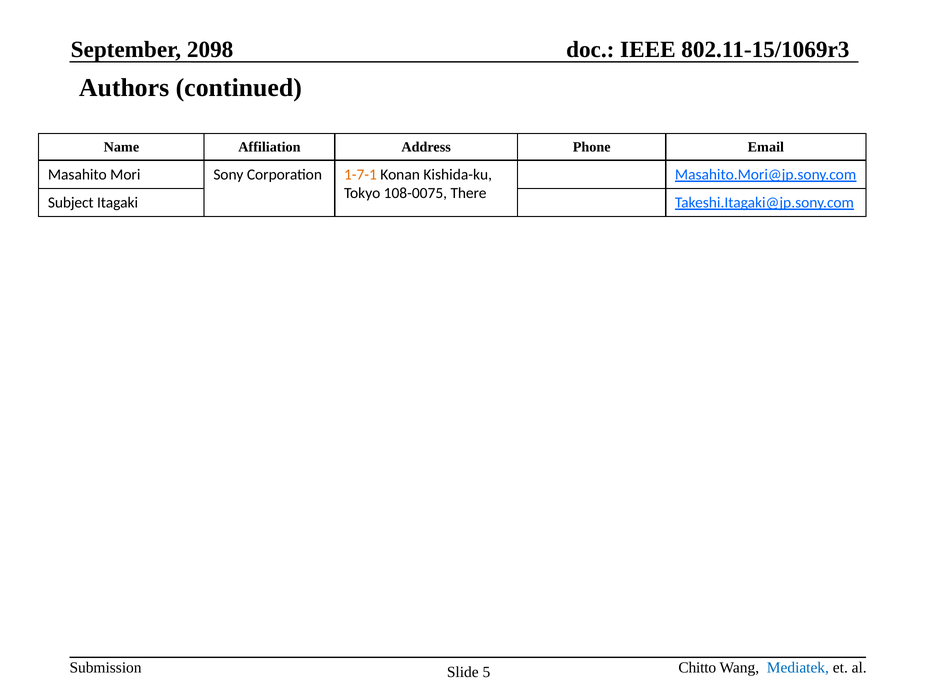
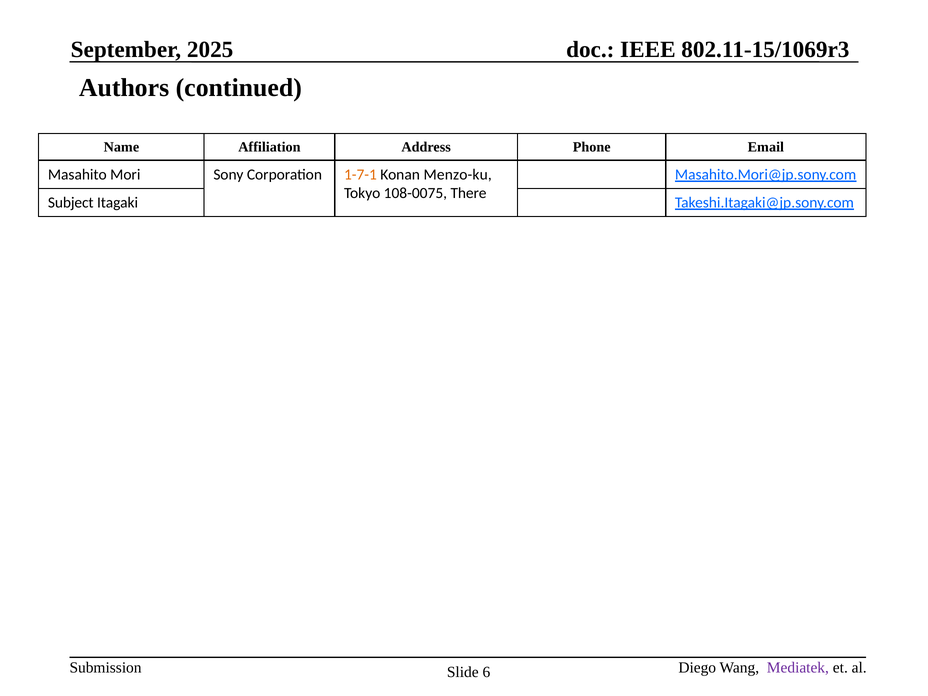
2098: 2098 -> 2025
Kishida-ku: Kishida-ku -> Menzo-ku
Chitto: Chitto -> Diego
Mediatek colour: blue -> purple
5: 5 -> 6
